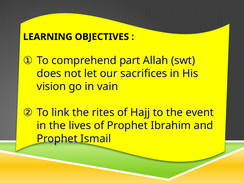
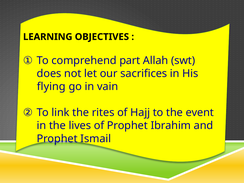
vision: vision -> flying
